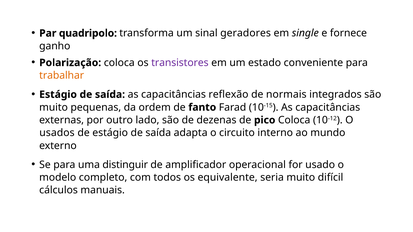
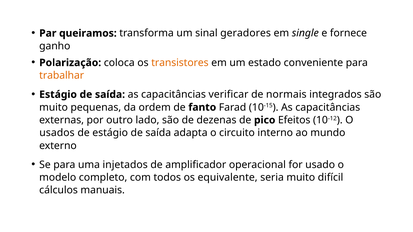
quadripolo: quadripolo -> queiramos
transistores colour: purple -> orange
reflexão: reflexão -> verificar
pico Coloca: Coloca -> Efeitos
distinguir: distinguir -> injetados
